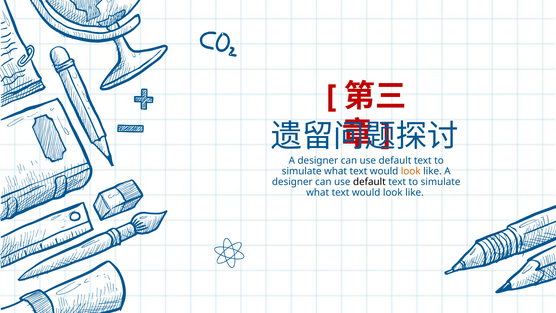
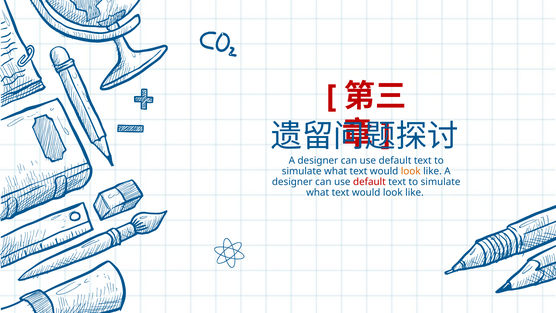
default at (369, 182) colour: black -> red
